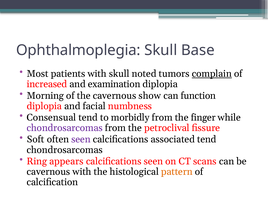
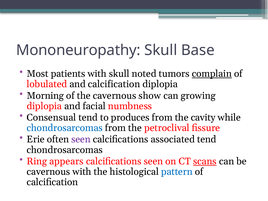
Ophthalmoplegia: Ophthalmoplegia -> Mononeuropathy
increased: increased -> lobulated
and examination: examination -> calcification
function: function -> growing
morbidly: morbidly -> produces
finger: finger -> cavity
chondrosarcomas at (65, 128) colour: purple -> blue
Soft: Soft -> Erie
scans underline: none -> present
pattern colour: orange -> blue
